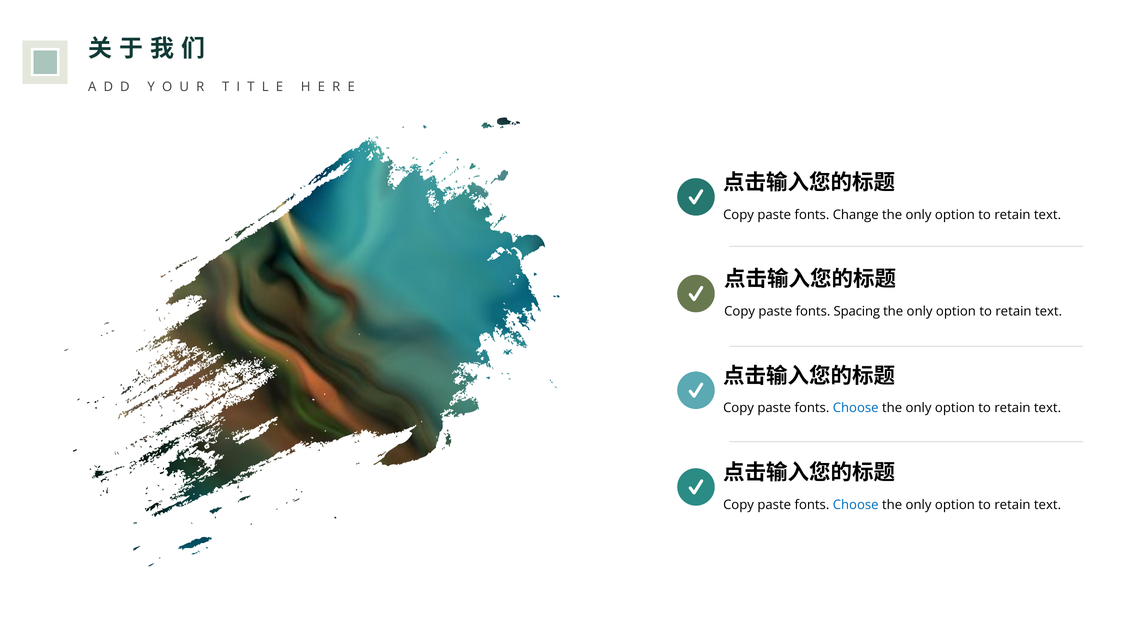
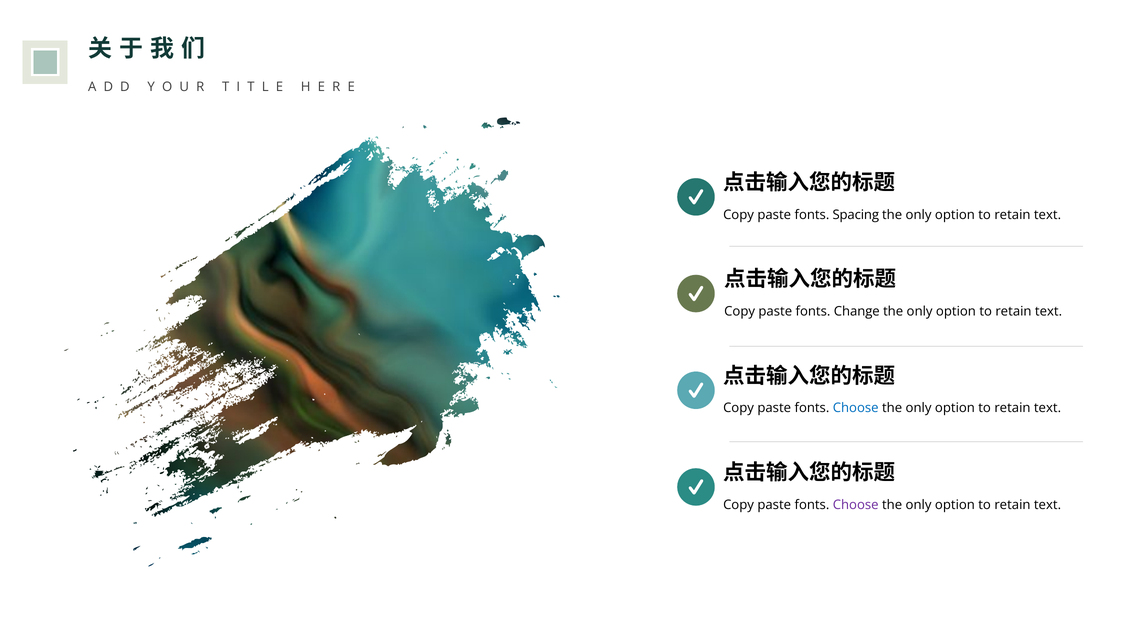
Change: Change -> Spacing
Spacing: Spacing -> Change
Choose at (856, 505) colour: blue -> purple
